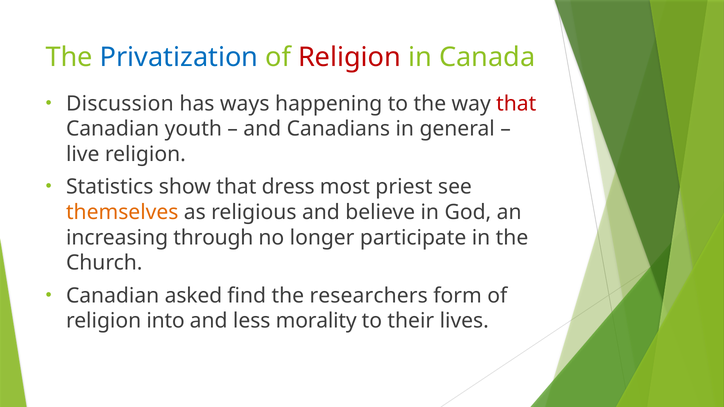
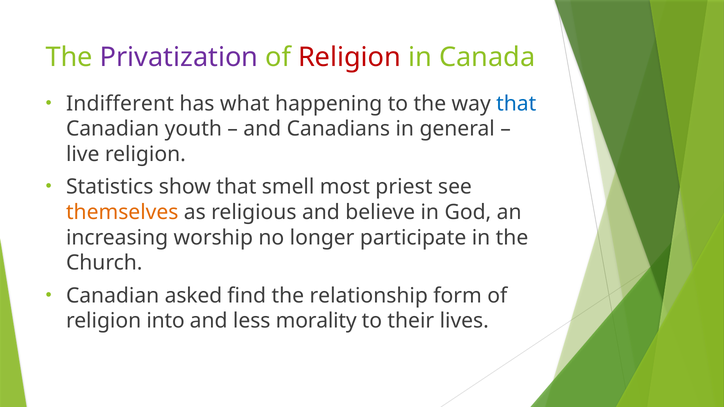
Privatization colour: blue -> purple
Discussion: Discussion -> Indifferent
ways: ways -> what
that at (516, 104) colour: red -> blue
dress: dress -> smell
through: through -> worship
researchers: researchers -> relationship
